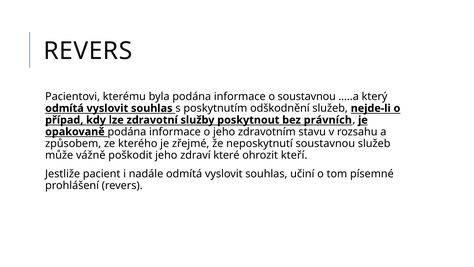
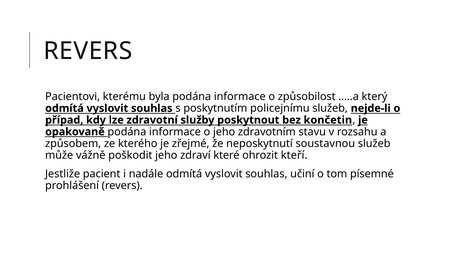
o soustavnou: soustavnou -> způsobilost
odškodnění: odškodnění -> policejnímu
právních: právních -> končetin
